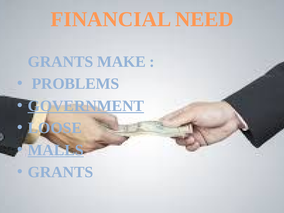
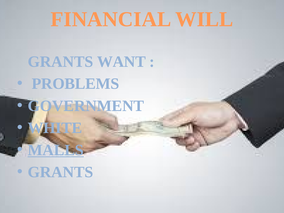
NEED: NEED -> WILL
MAKE: MAKE -> WANT
GOVERNMENT underline: present -> none
LOOSE: LOOSE -> WHITE
